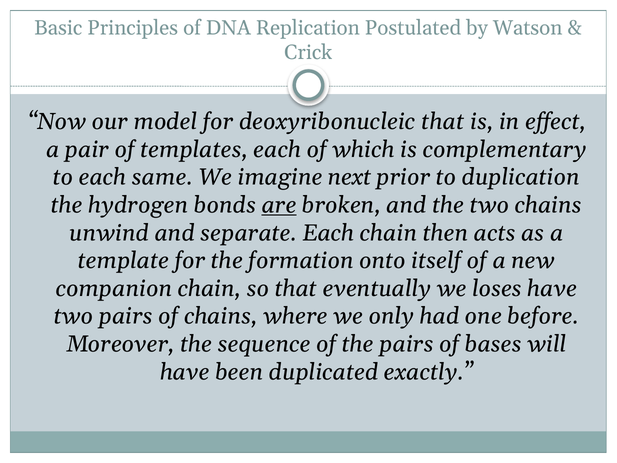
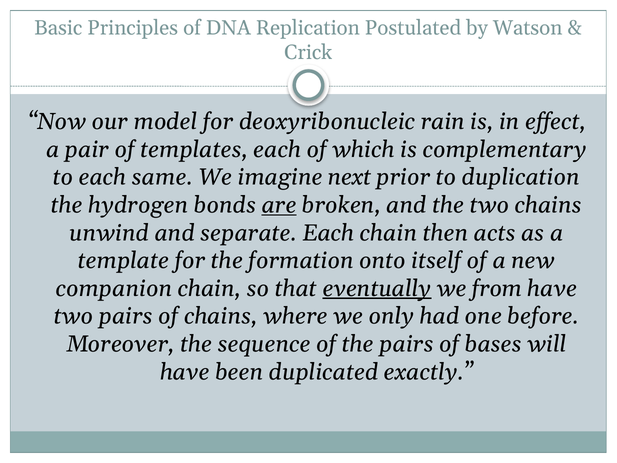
deoxyribonucleic that: that -> rain
eventually underline: none -> present
loses: loses -> from
